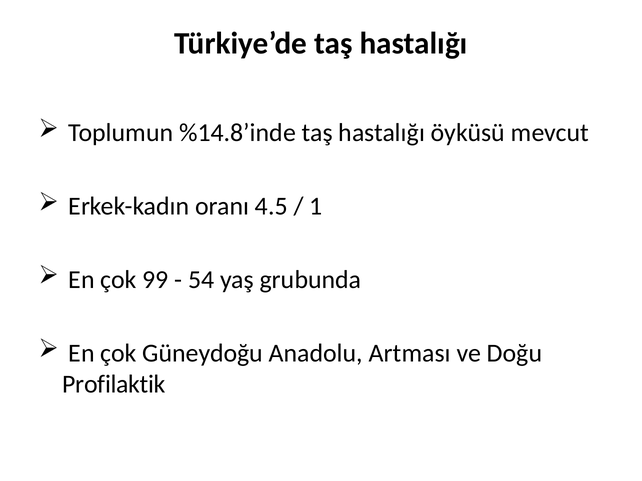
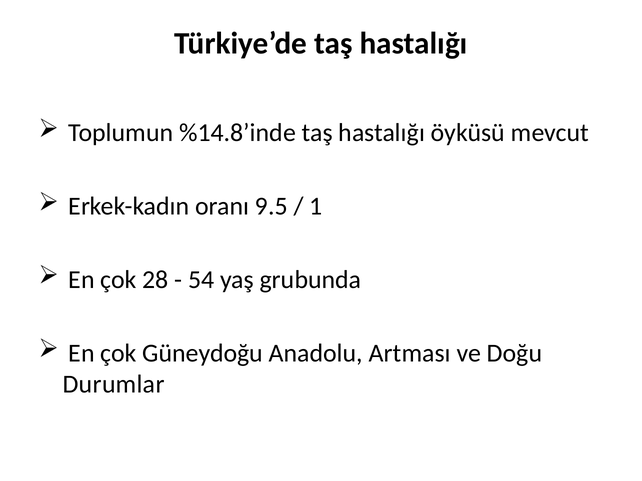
4.5: 4.5 -> 9.5
99: 99 -> 28
Profilaktik: Profilaktik -> Durumlar
